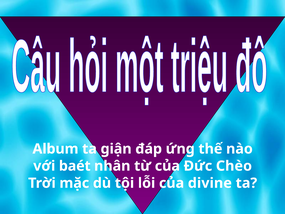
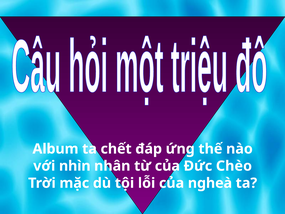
giận: giận -> chết
baét: baét -> nhìn
divine: divine -> ngheà
